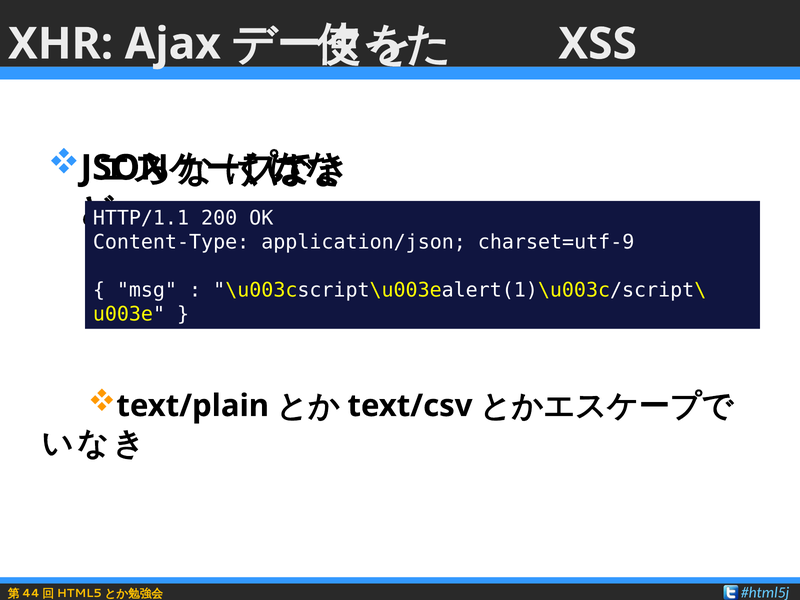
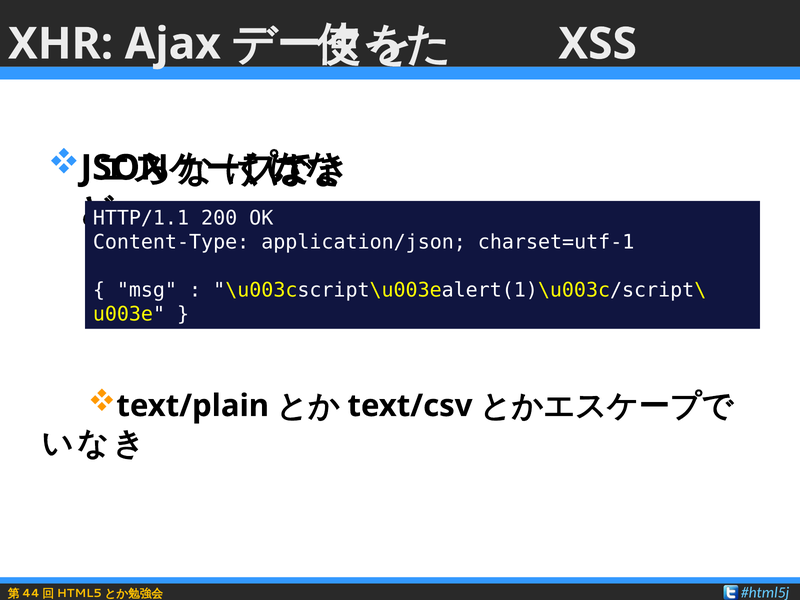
charset=utf-9: charset=utf-9 -> charset=utf-1
